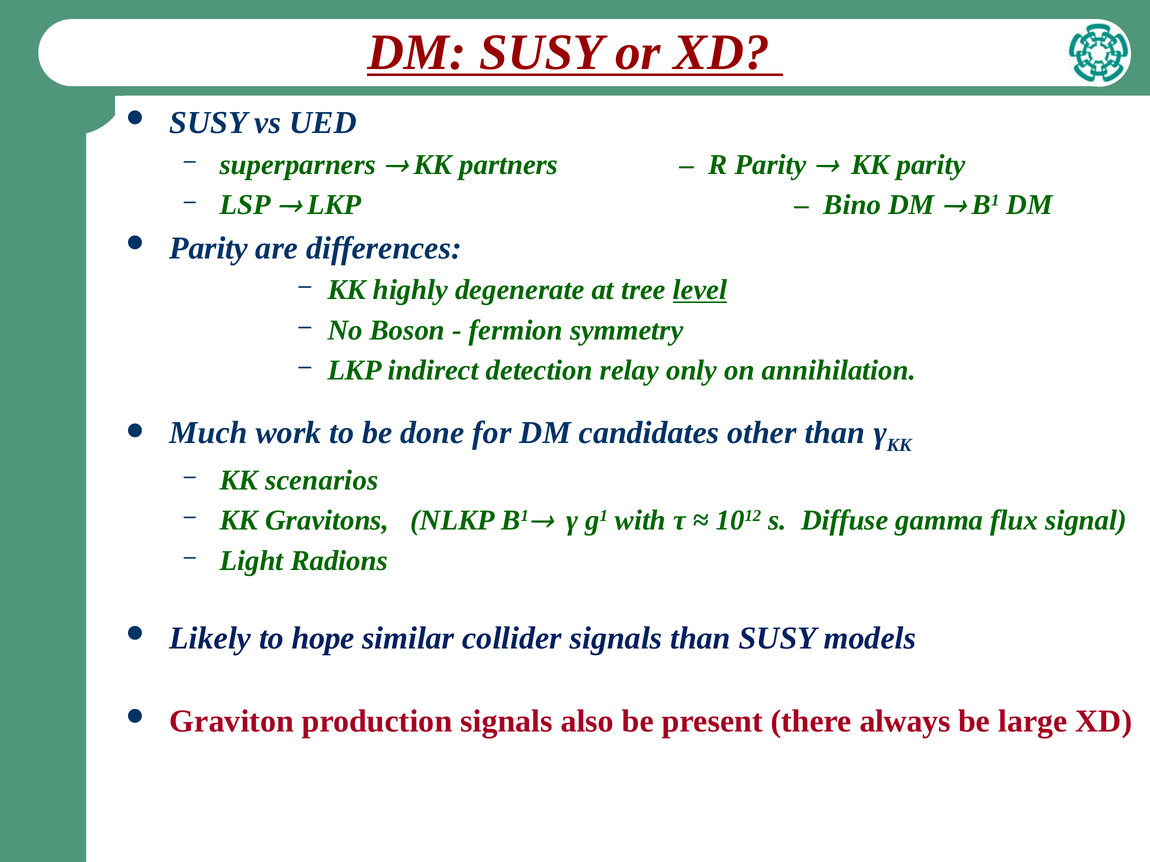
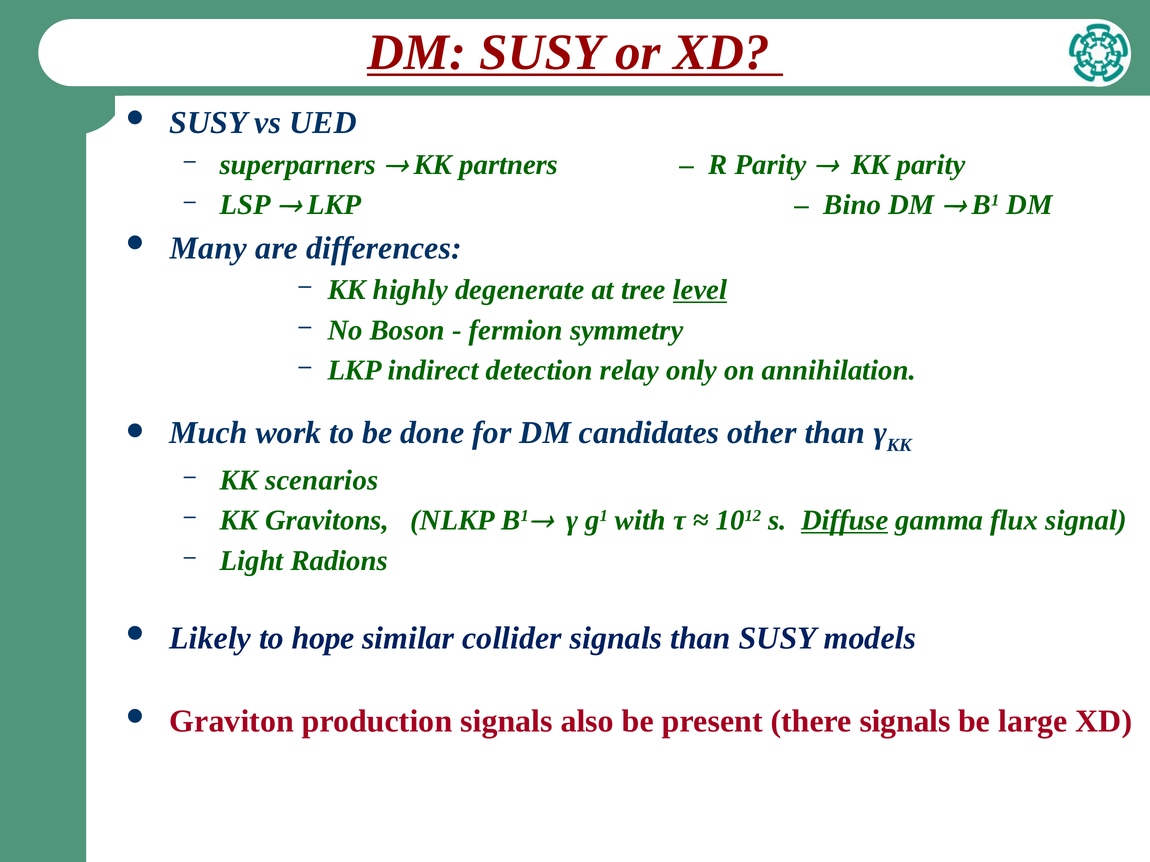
Parity at (209, 248): Parity -> Many
Diffuse underline: none -> present
there always: always -> signals
